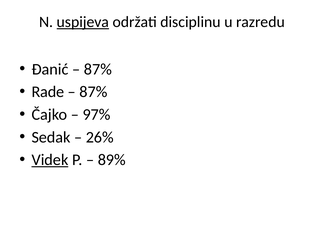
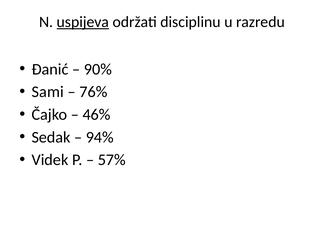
87% at (98, 69): 87% -> 90%
Rade: Rade -> Sami
87% at (93, 92): 87% -> 76%
97%: 97% -> 46%
26%: 26% -> 94%
Videk underline: present -> none
89%: 89% -> 57%
